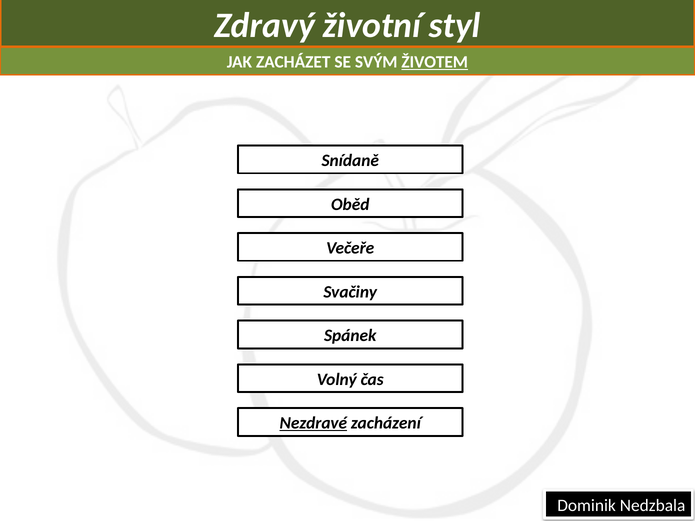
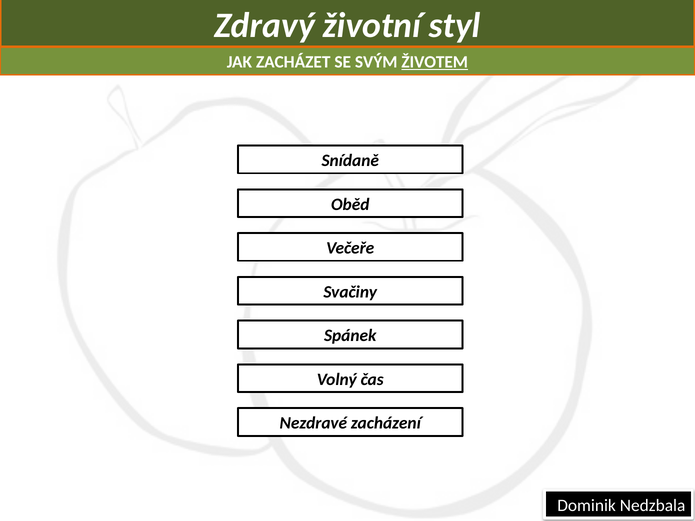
Nezdravé underline: present -> none
